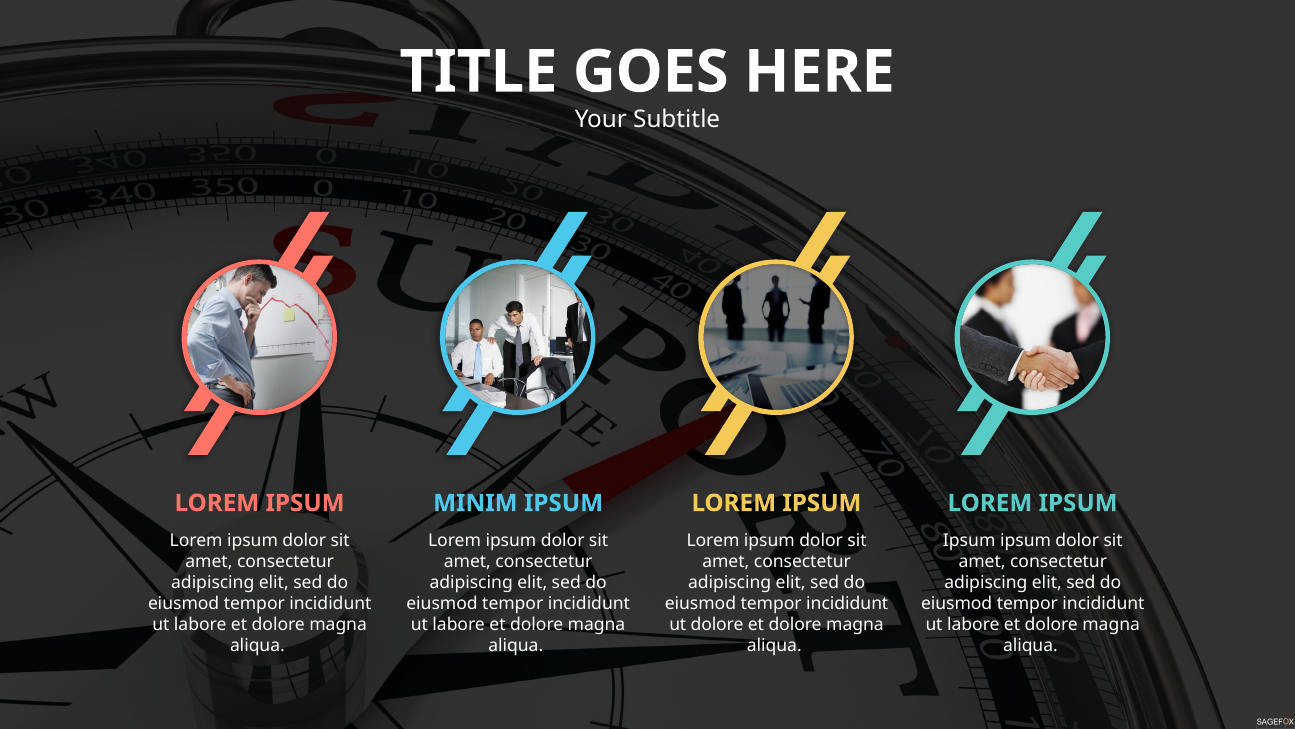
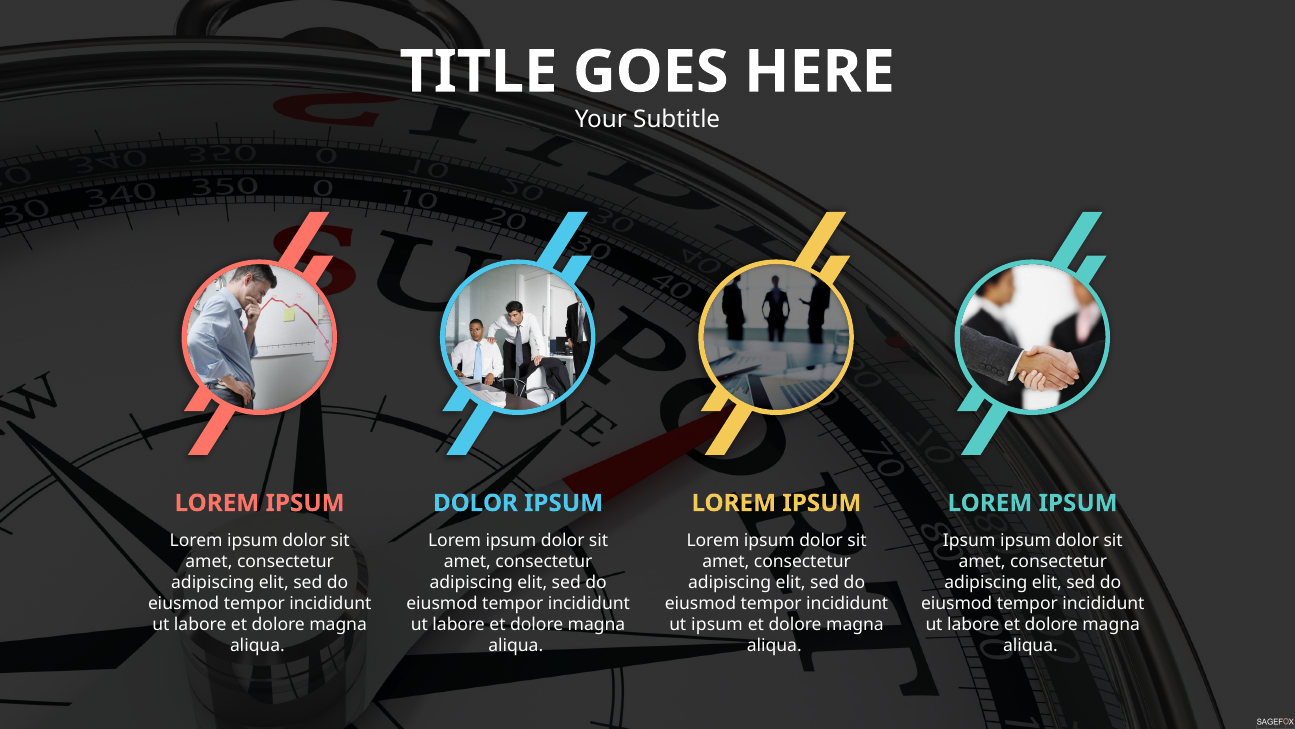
MINIM at (475, 503): MINIM -> DOLOR
ut dolore: dolore -> ipsum
